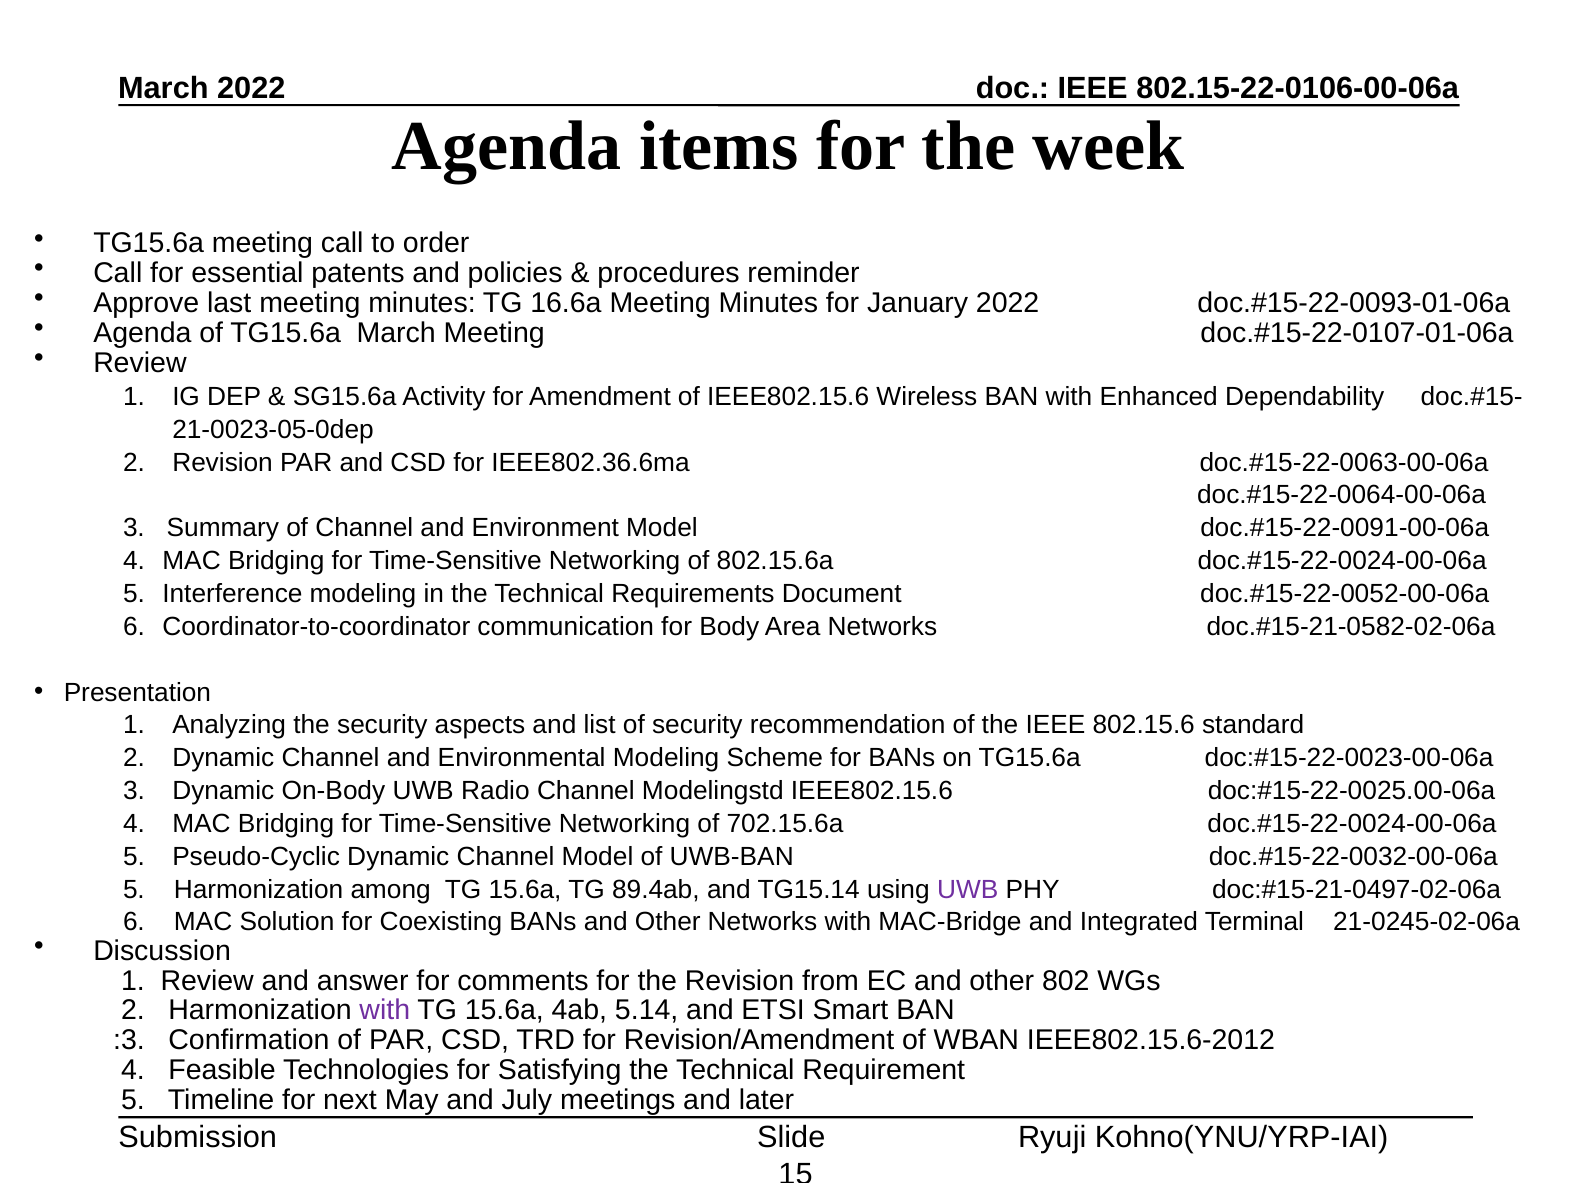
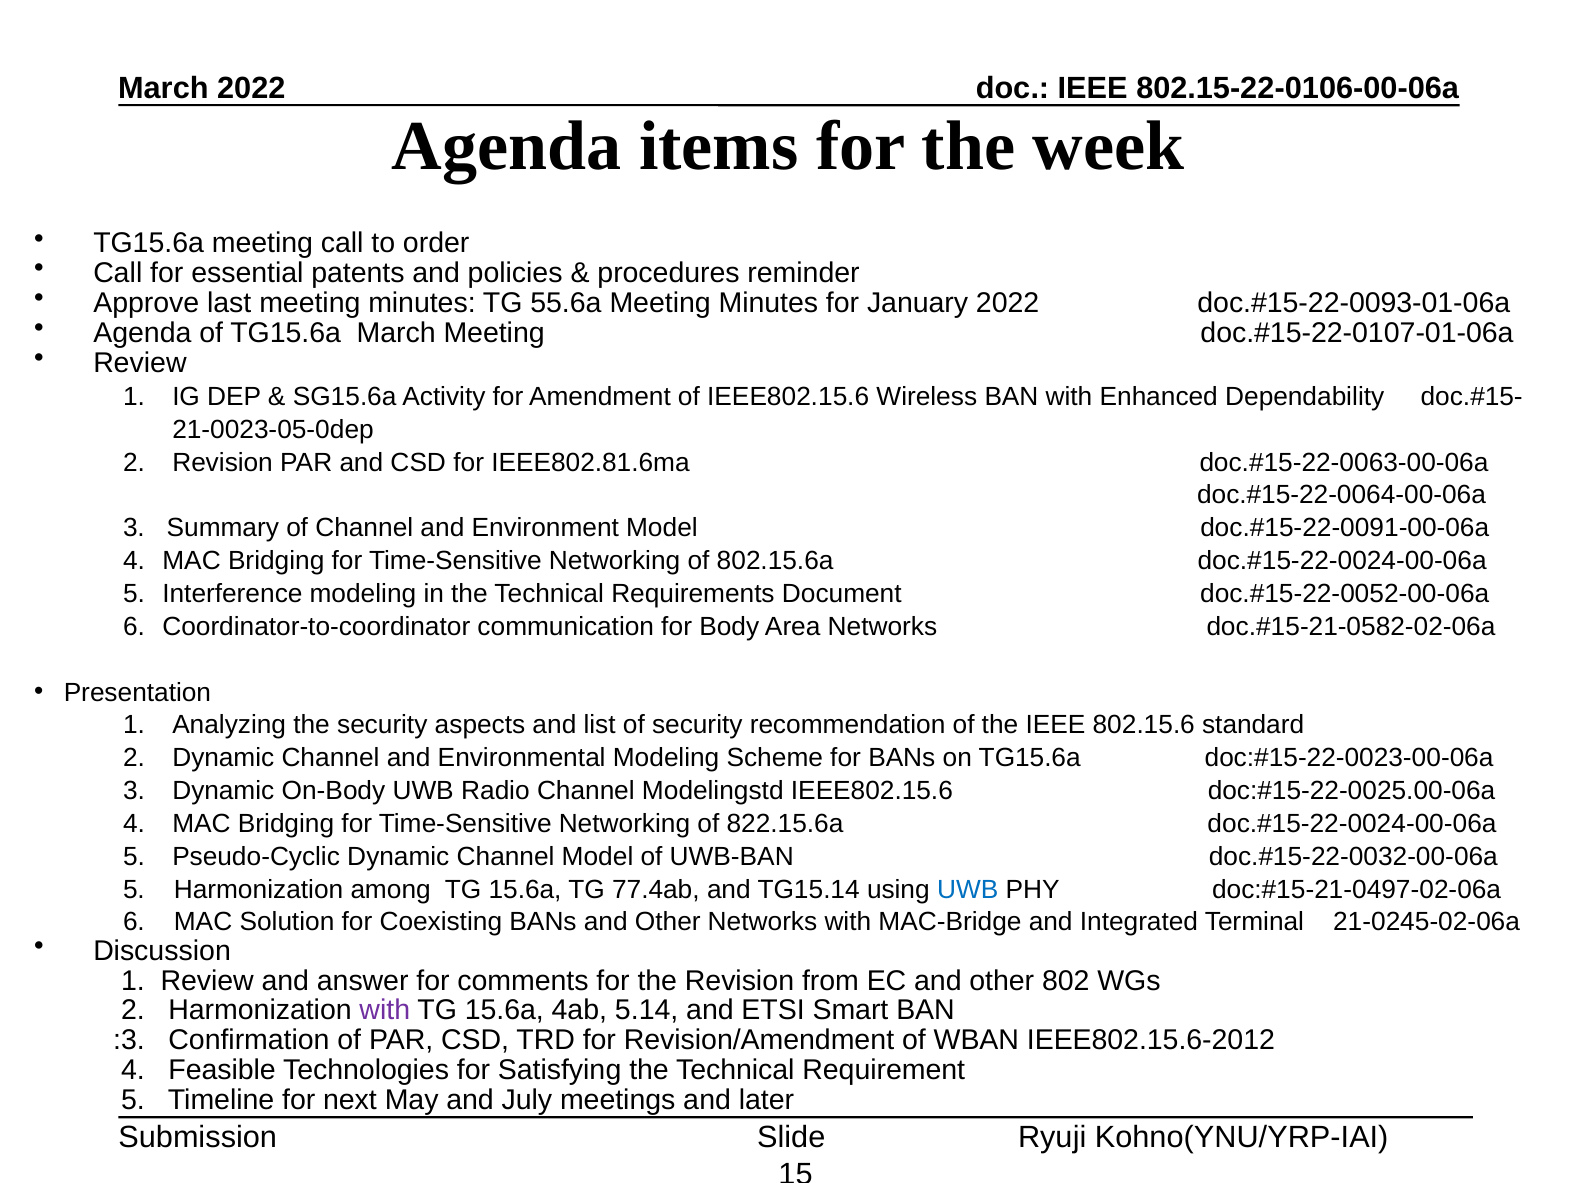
16.6a: 16.6a -> 55.6a
IEEE802.36.6ma: IEEE802.36.6ma -> IEEE802.81.6ma
702.15.6a: 702.15.6a -> 822.15.6a
89.4ab: 89.4ab -> 77.4ab
UWB at (968, 890) colour: purple -> blue
